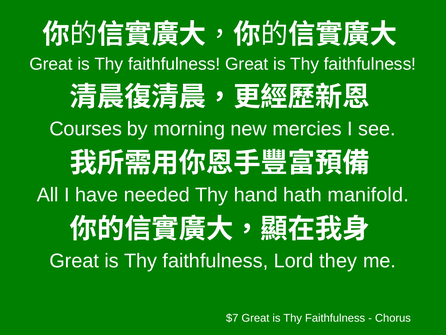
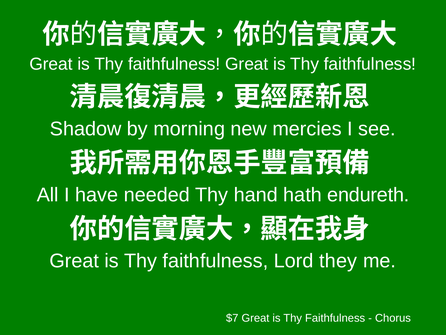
Courses: Courses -> Shadow
manifold: manifold -> endureth
